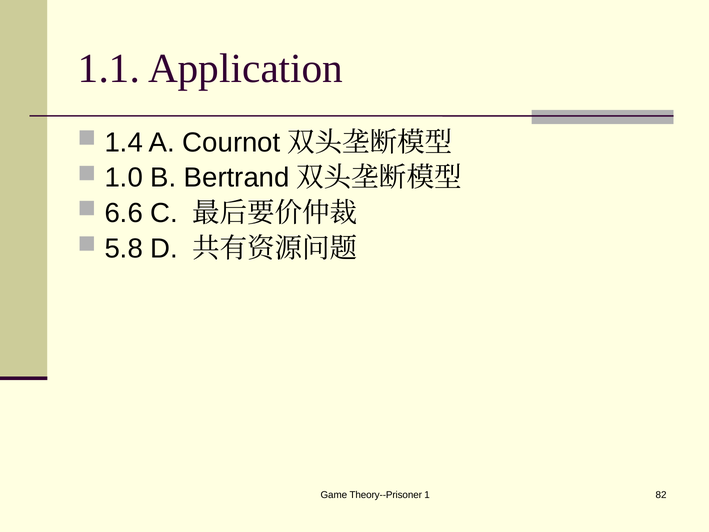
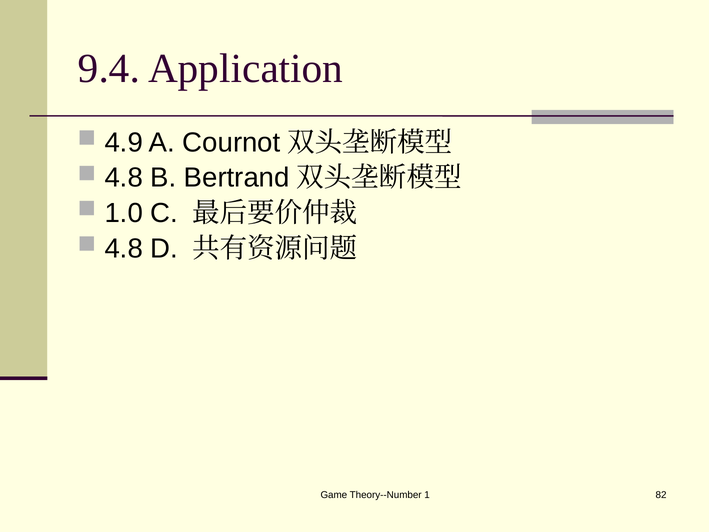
1.1: 1.1 -> 9.4
1.4: 1.4 -> 4.9
1.0 at (124, 178): 1.0 -> 4.8
6.6: 6.6 -> 1.0
5.8 at (124, 248): 5.8 -> 4.8
Theory--Prisoner: Theory--Prisoner -> Theory--Number
